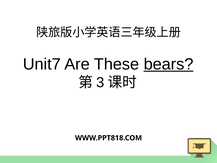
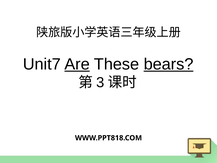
Are underline: none -> present
